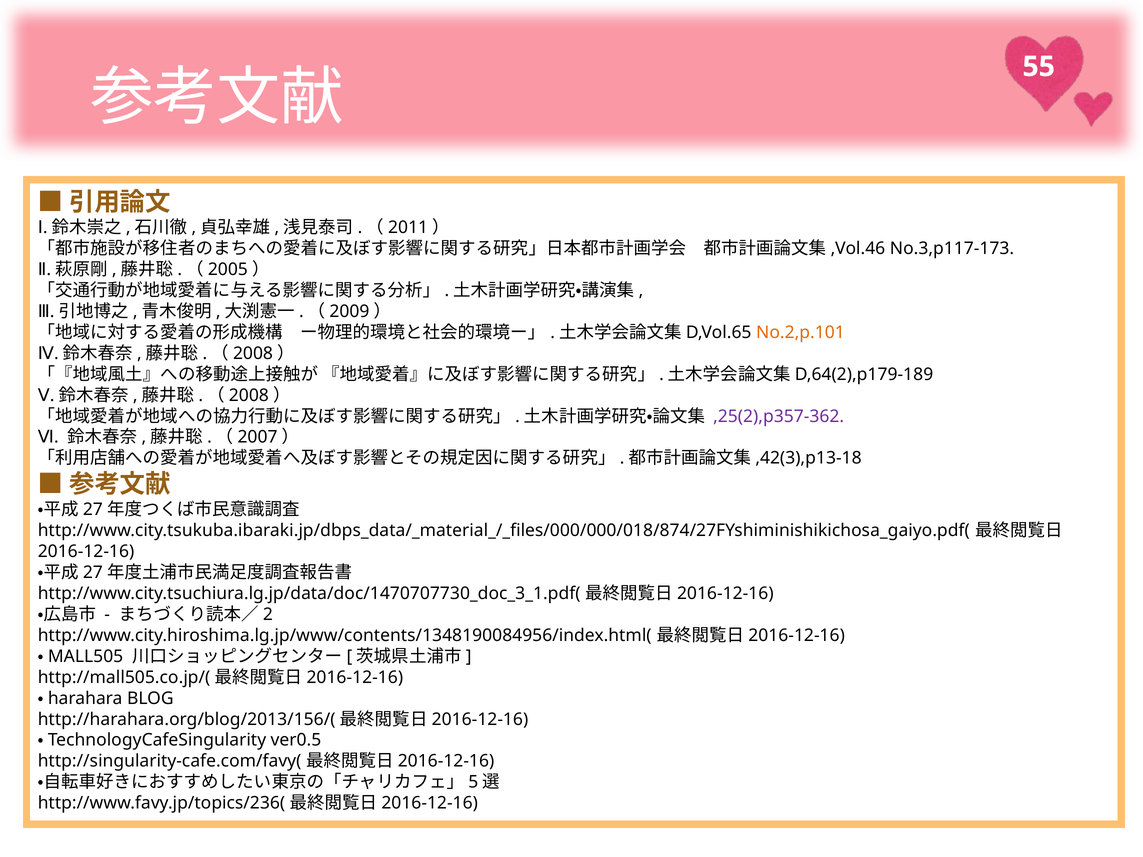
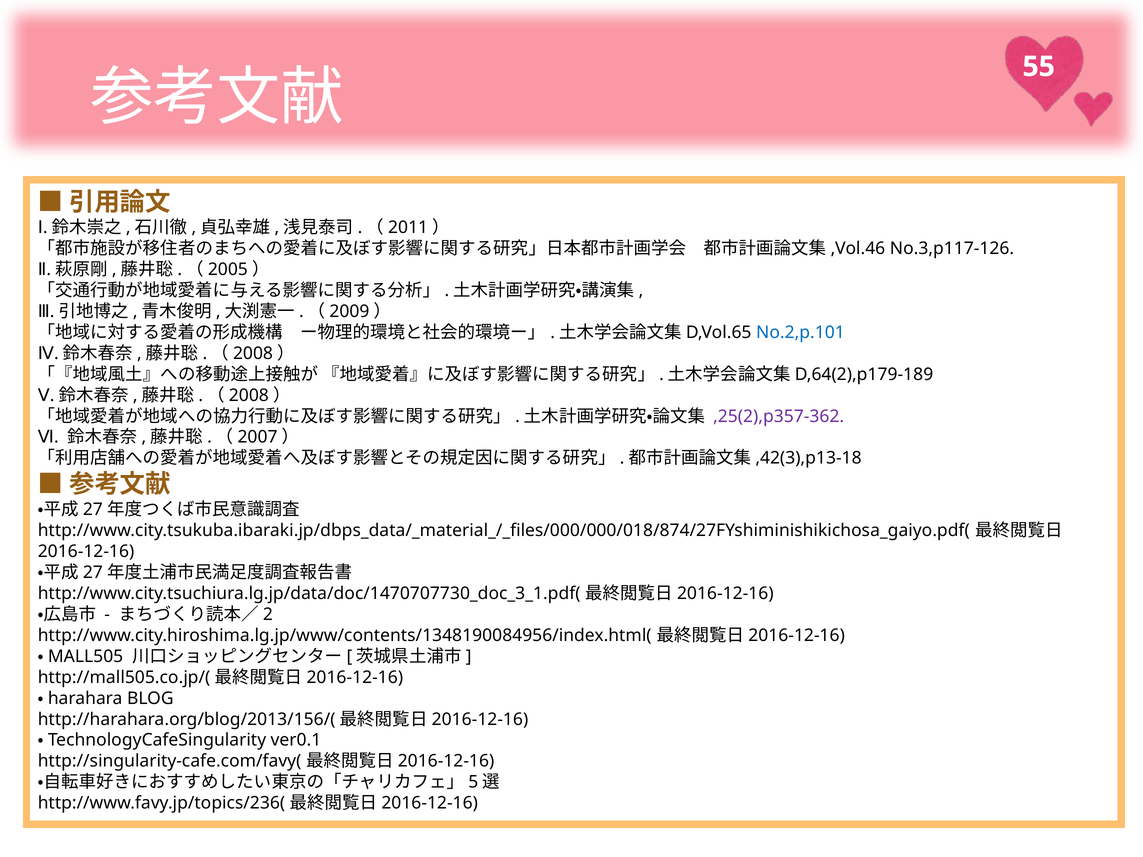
No.3,p117-173: No.3,p117-173 -> No.3,p117-126
No.2,p.101 colour: orange -> blue
ver0.5: ver0.5 -> ver0.1
